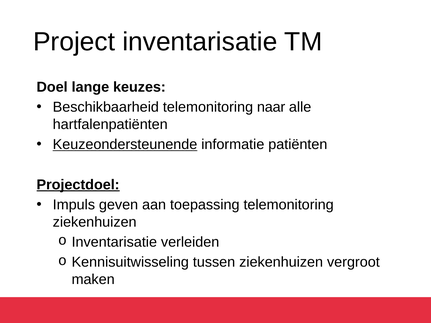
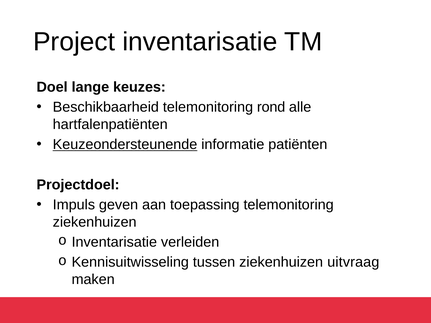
naar: naar -> rond
Projectdoel underline: present -> none
vergroot: vergroot -> uitvraag
